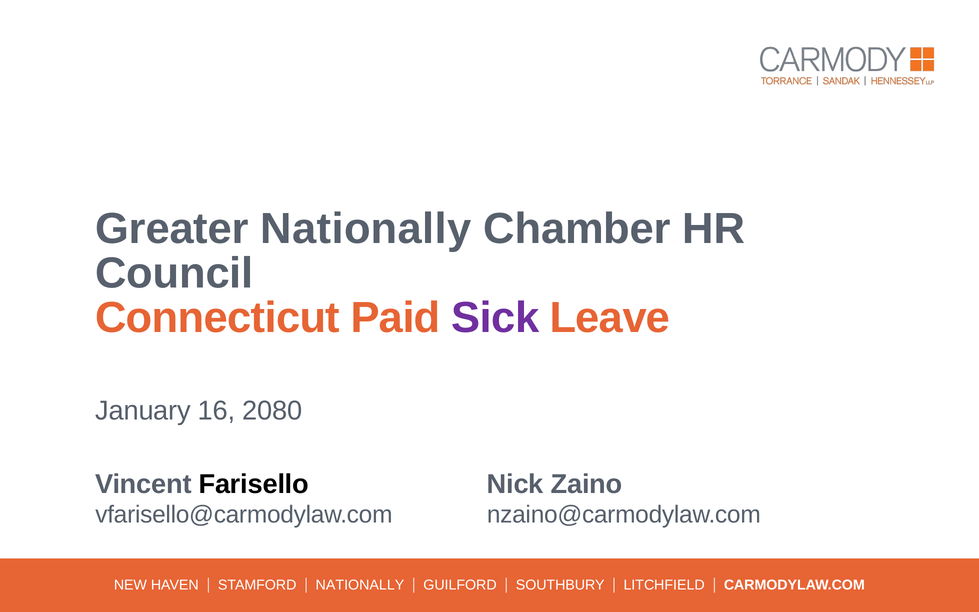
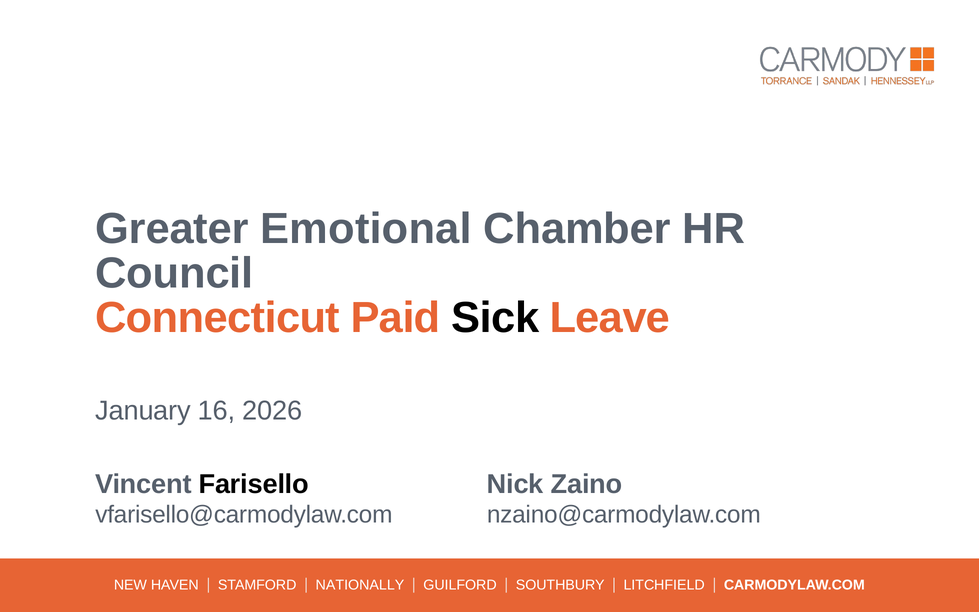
Greater Nationally: Nationally -> Emotional
Sick colour: purple -> black
2080: 2080 -> 2026
